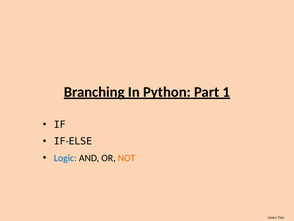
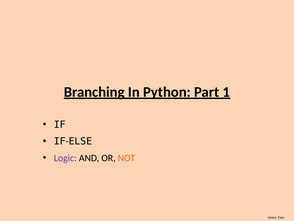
Logic colour: blue -> purple
